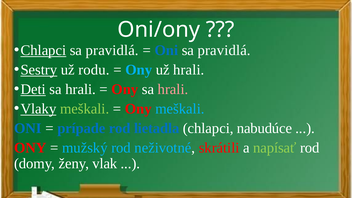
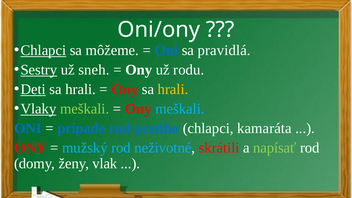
Chlapci sa pravidlá: pravidlá -> môžeme
rodu: rodu -> sneh
Ony at (139, 70) colour: light blue -> white
už hrali: hrali -> rodu
hrali at (173, 89) colour: pink -> yellow
lietadla: lietadla -> preňho
nabudúce: nabudúce -> kamaráta
